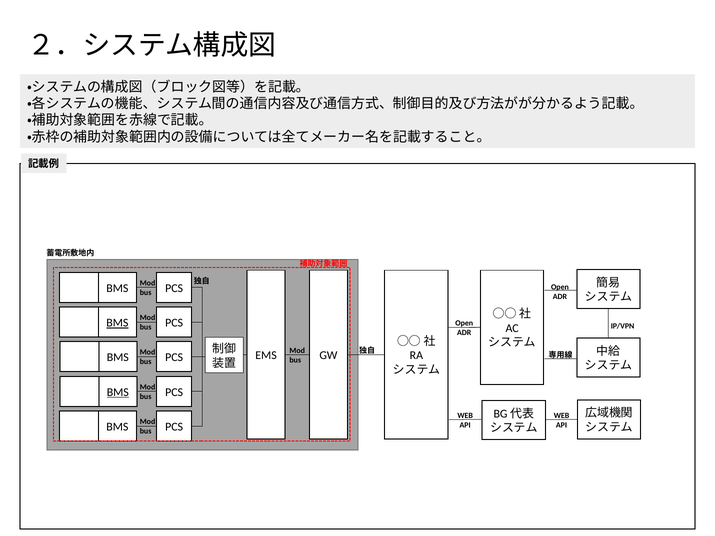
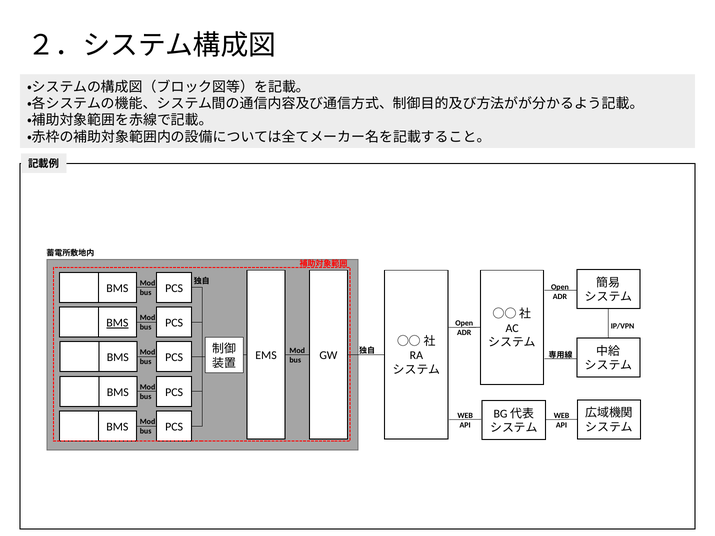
BMS at (118, 392) underline: present -> none
